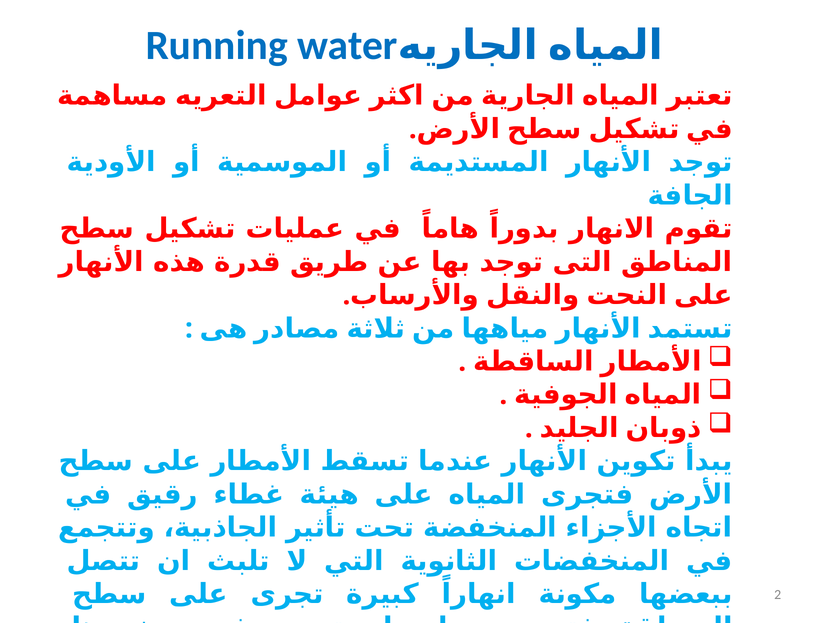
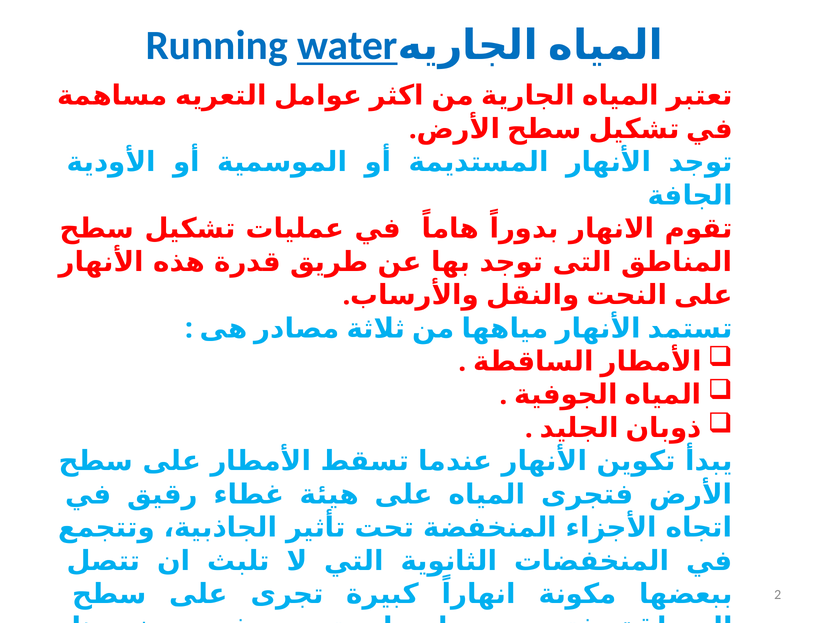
water underline: none -> present
